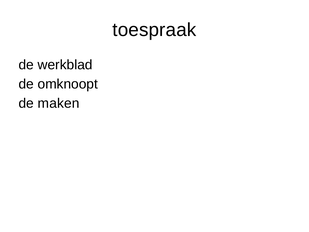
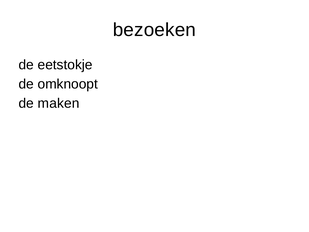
toespraak: toespraak -> bezoeken
werkblad: werkblad -> eetstokje
